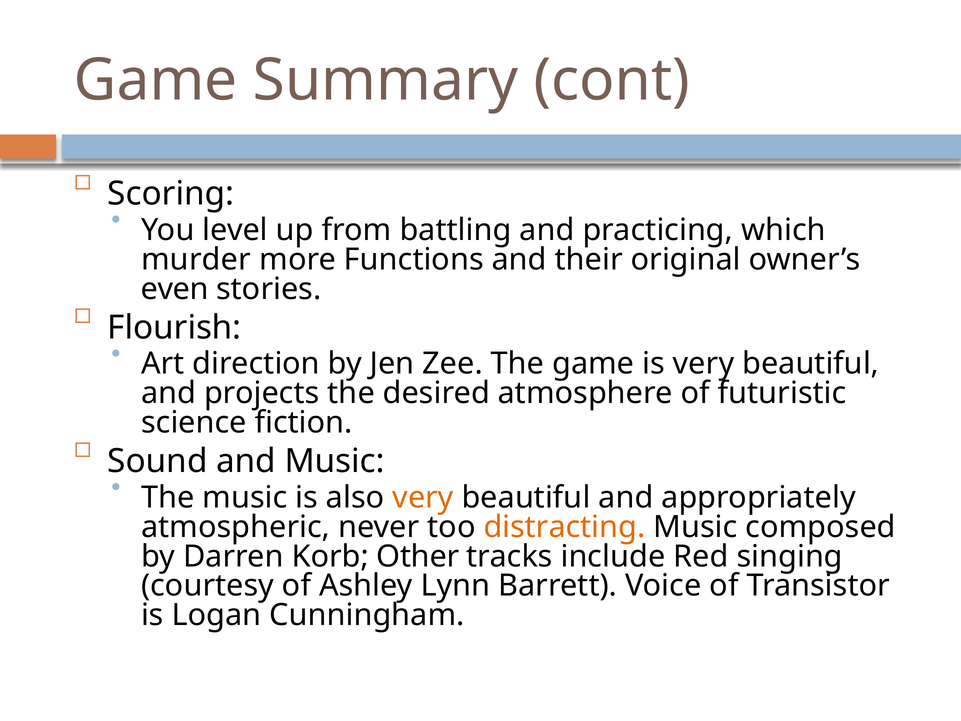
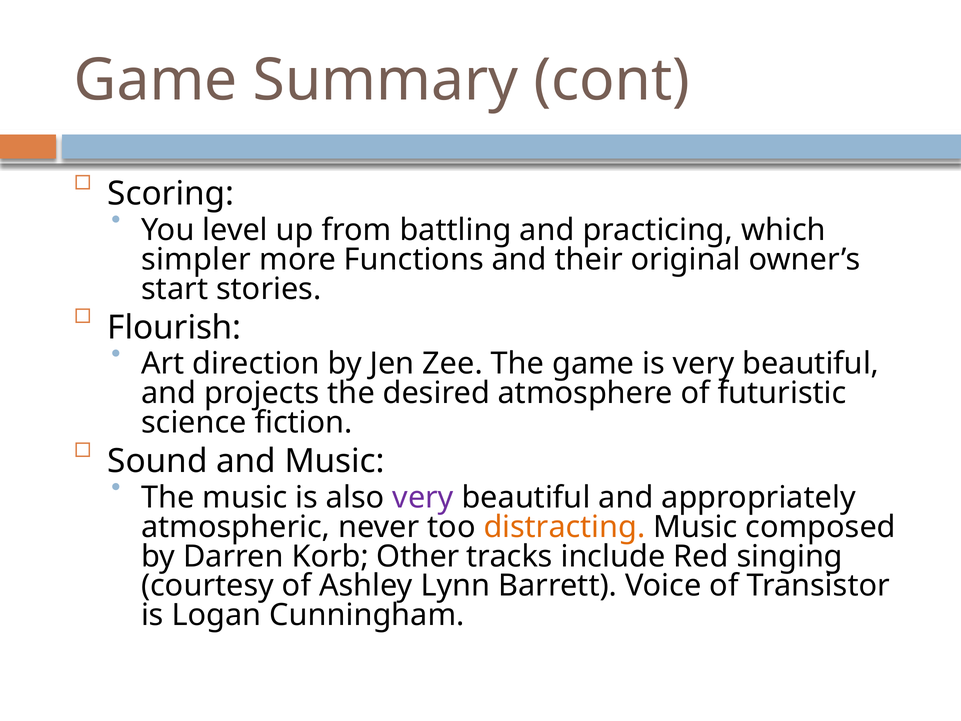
murder: murder -> simpler
even: even -> start
very at (423, 497) colour: orange -> purple
